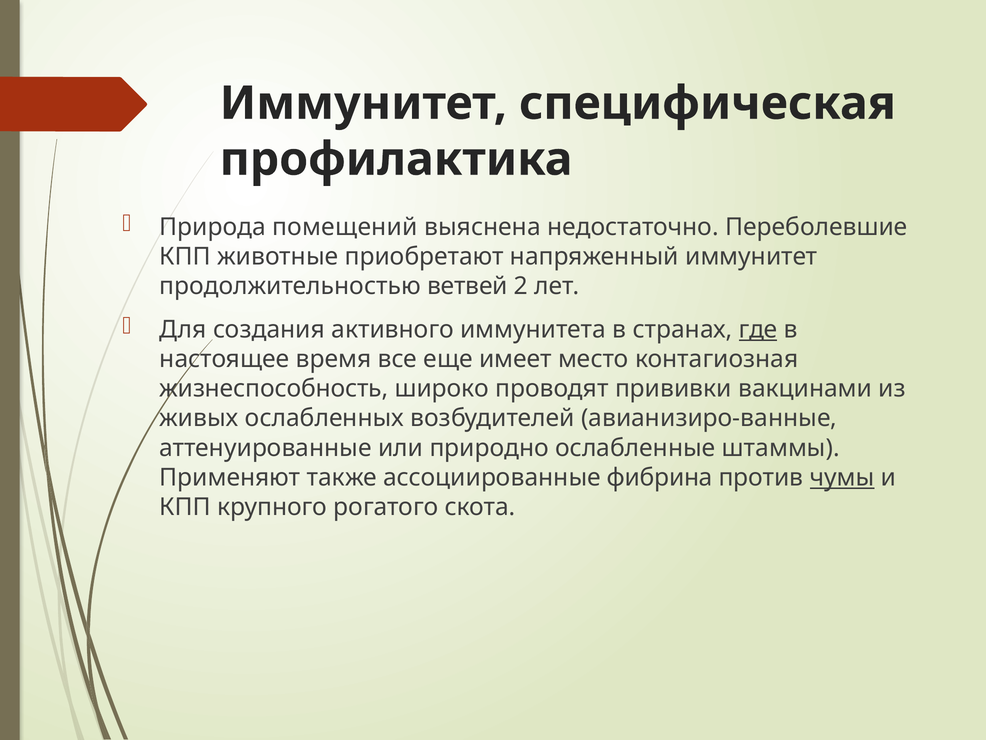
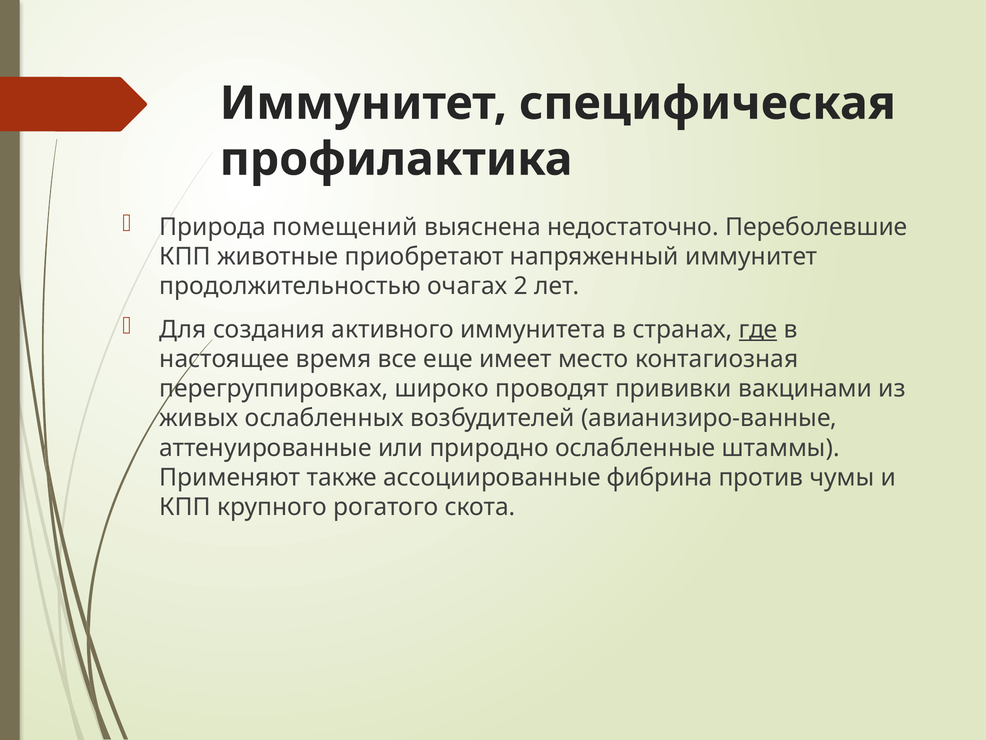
ветвей: ветвей -> очагах
жизнеспособность: жизнеспособность -> перегруппировках
чумы underline: present -> none
